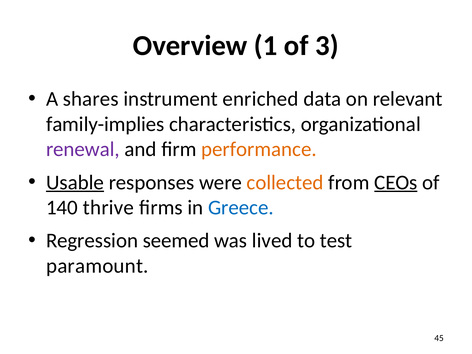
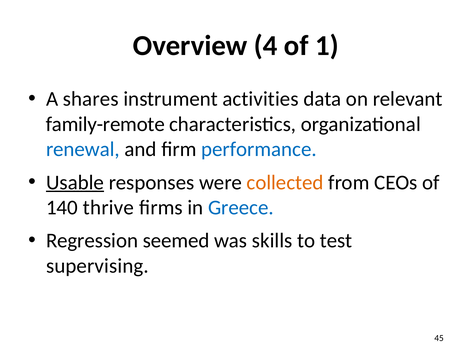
1: 1 -> 4
3: 3 -> 1
enriched: enriched -> activities
family-implies: family-implies -> family-remote
renewal colour: purple -> blue
performance colour: orange -> blue
CEOs underline: present -> none
lived: lived -> skills
paramount: paramount -> supervising
